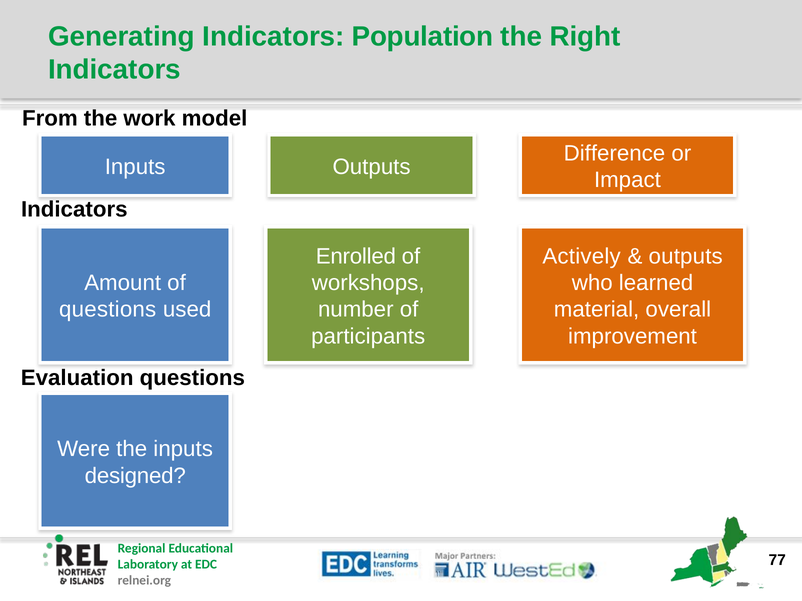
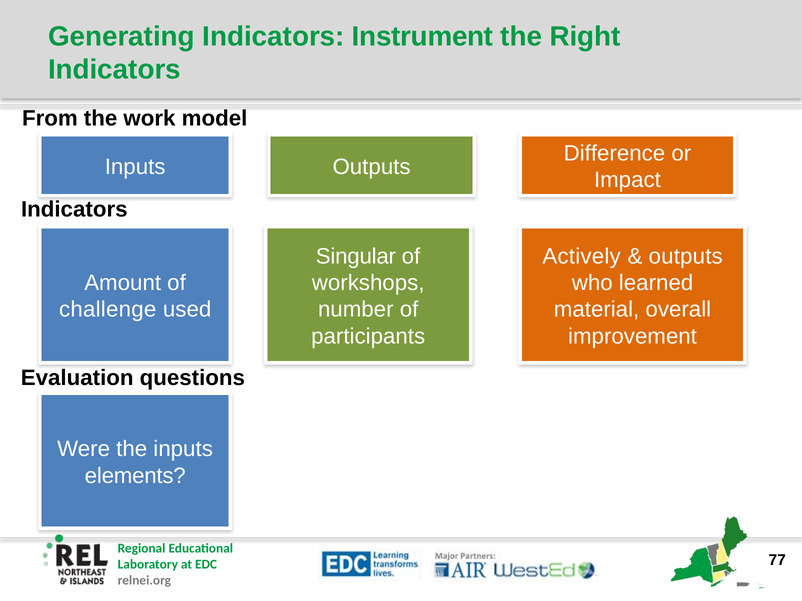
Population: Population -> Instrument
Enrolled: Enrolled -> Singular
questions at (108, 310): questions -> challenge
designed: designed -> elements
